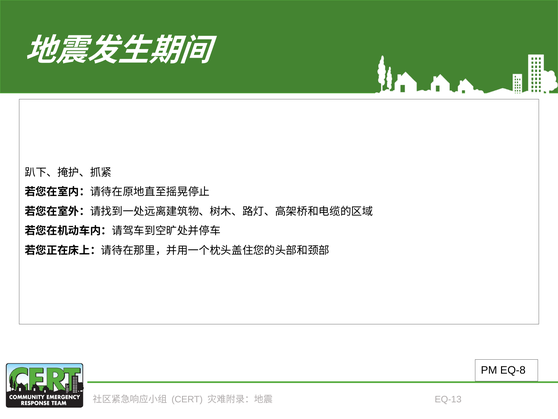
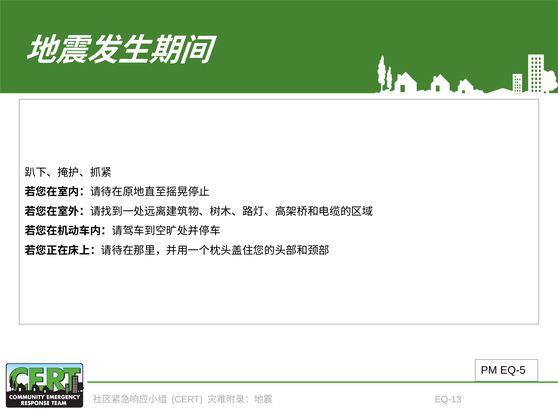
EQ-8: EQ-8 -> EQ-5
